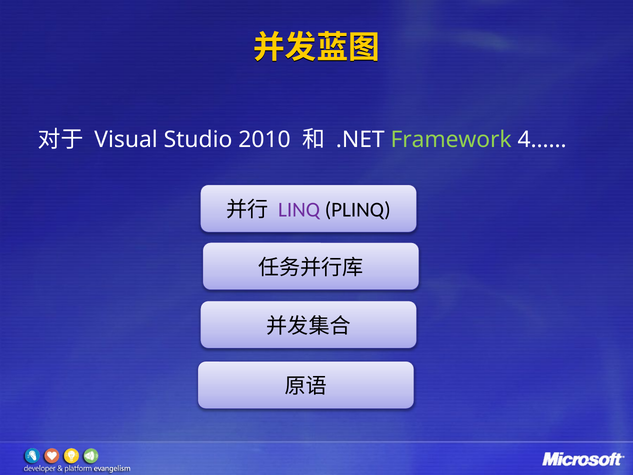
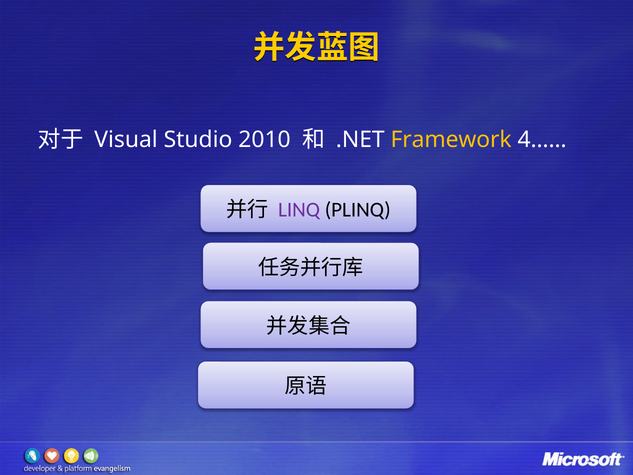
Framework colour: light green -> yellow
